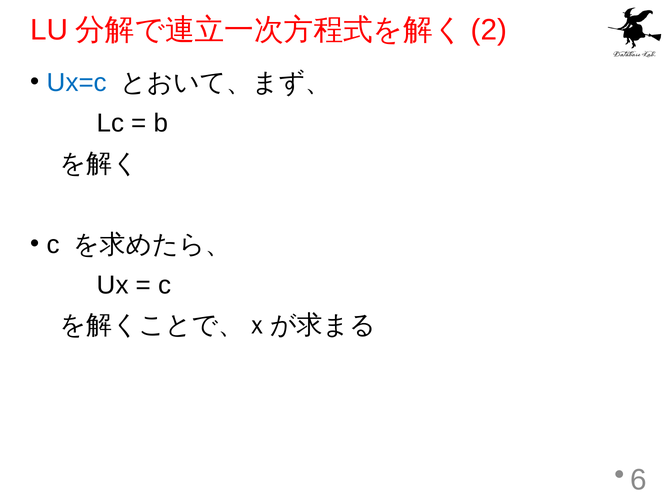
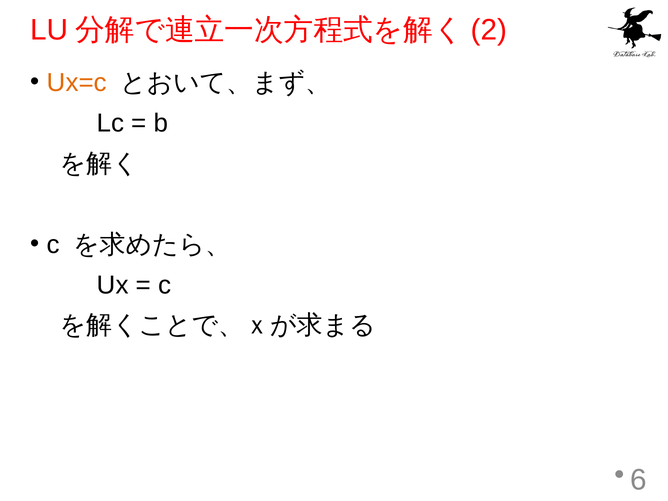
Ux=c colour: blue -> orange
